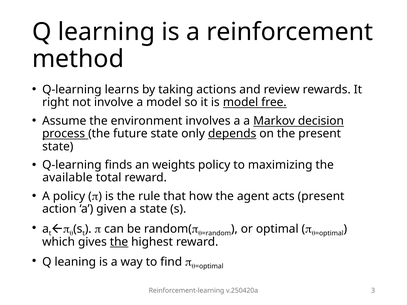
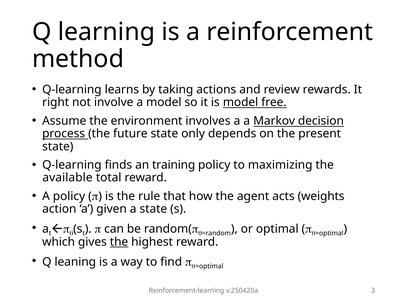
depends underline: present -> none
weights: weights -> training
acts present: present -> weights
